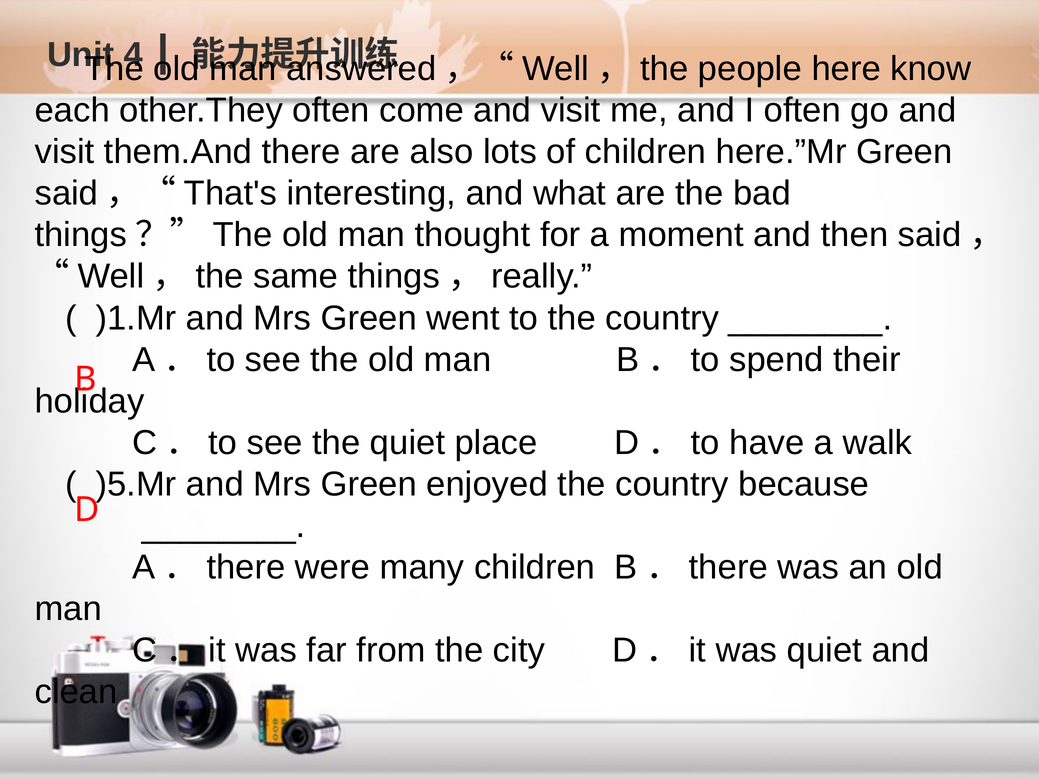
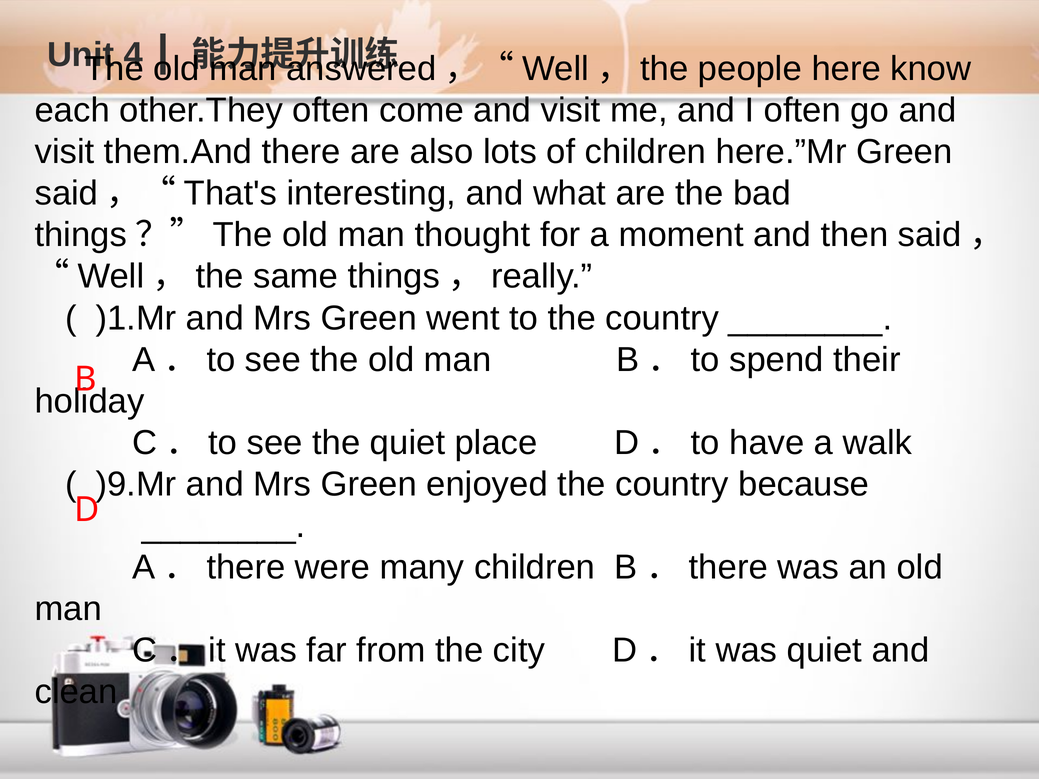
)5.Mr: )5.Mr -> )9.Mr
